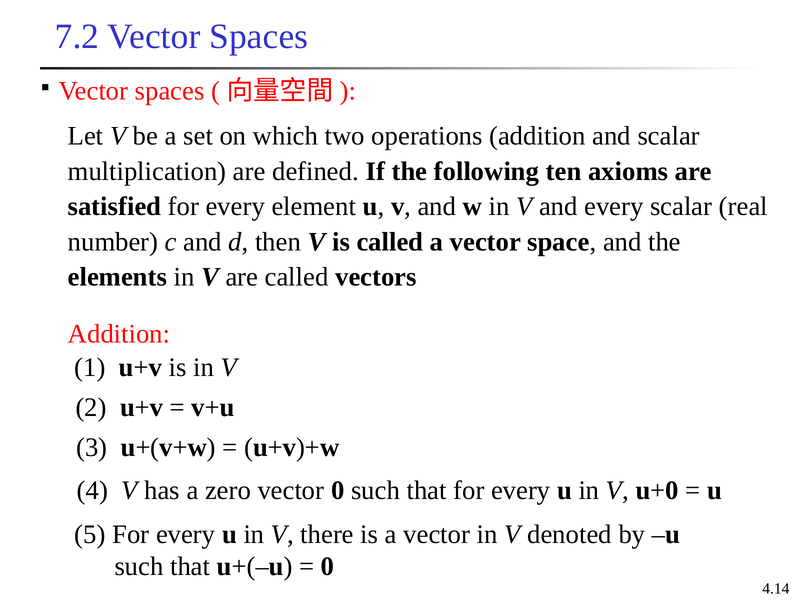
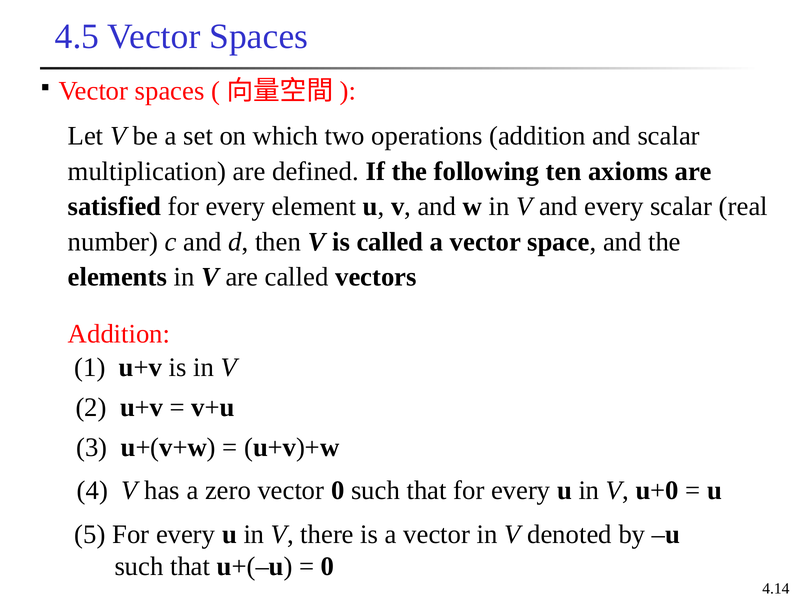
7.2: 7.2 -> 4.5
